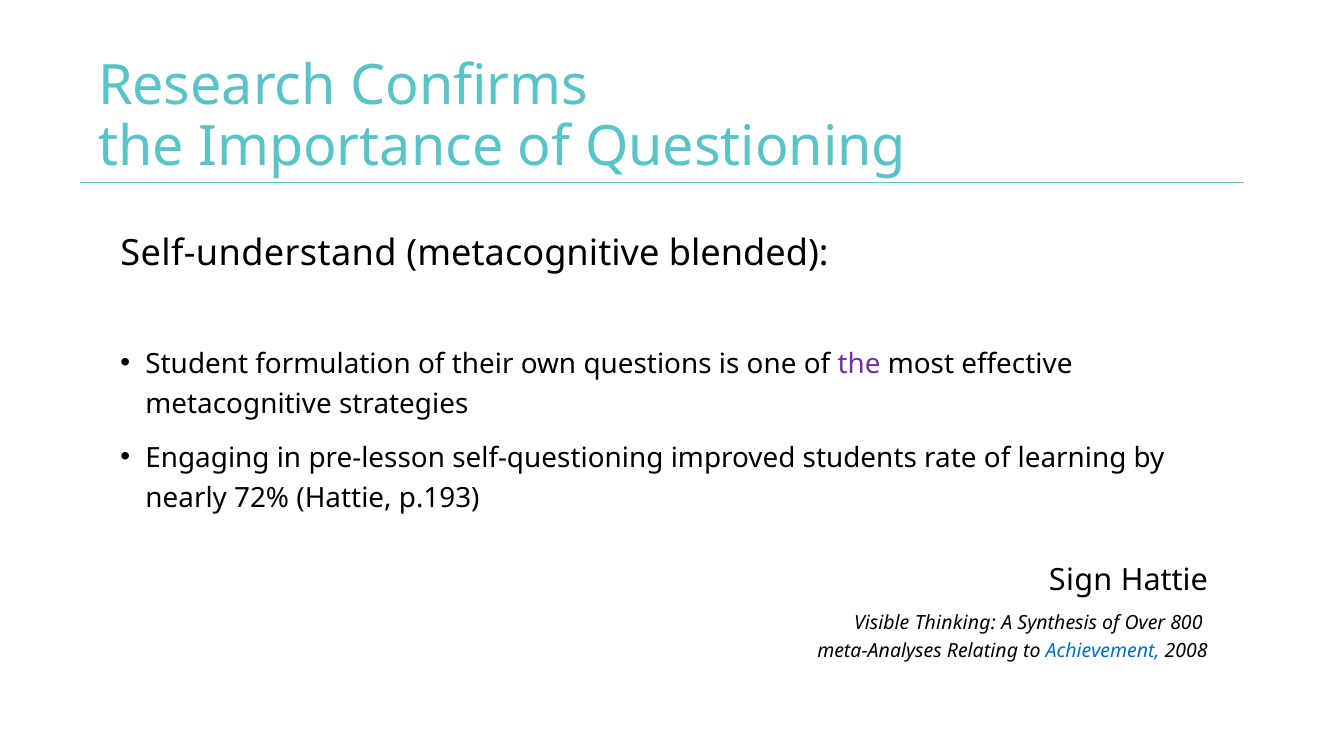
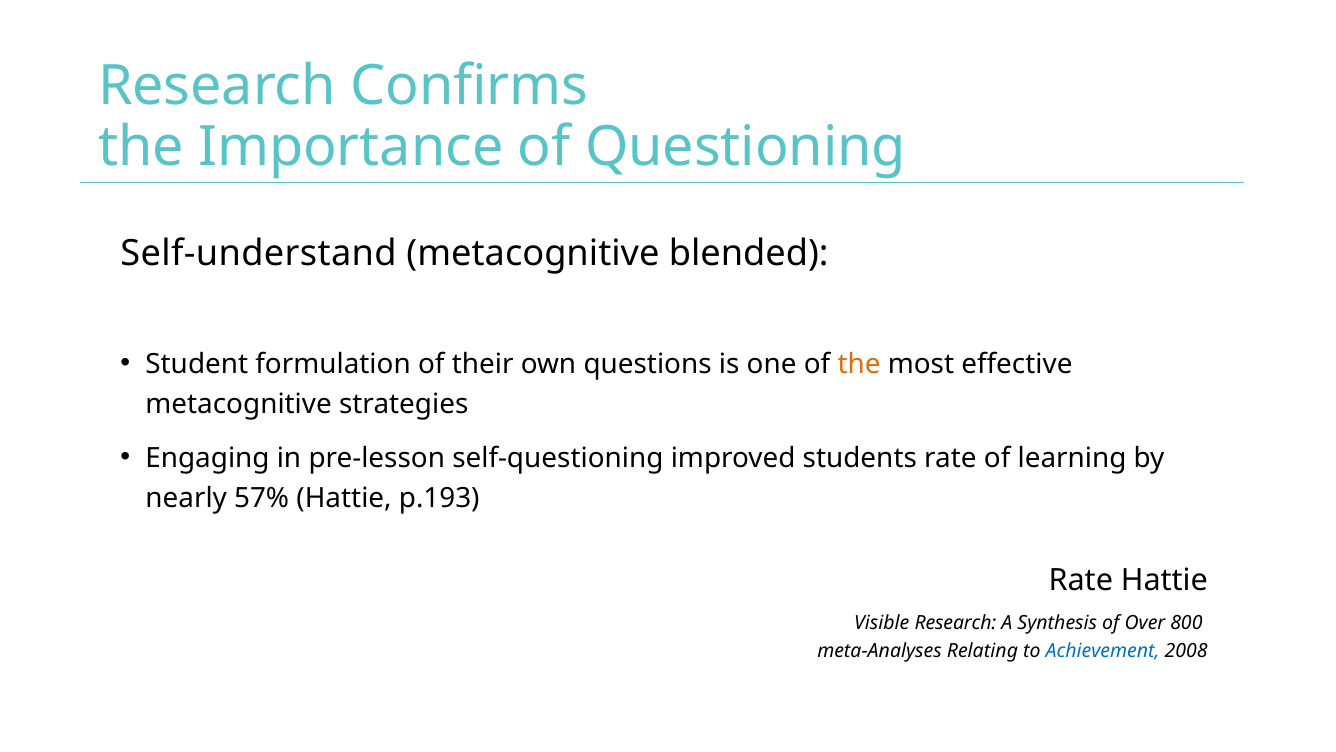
the at (859, 364) colour: purple -> orange
72%: 72% -> 57%
Sign at (1081, 580): Sign -> Rate
Visible Thinking: Thinking -> Research
